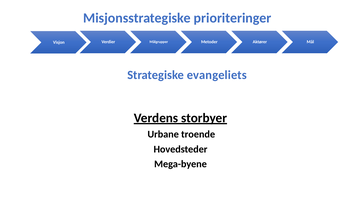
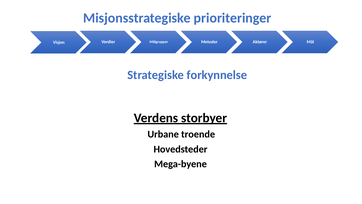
evangeliets: evangeliets -> forkynnelse
